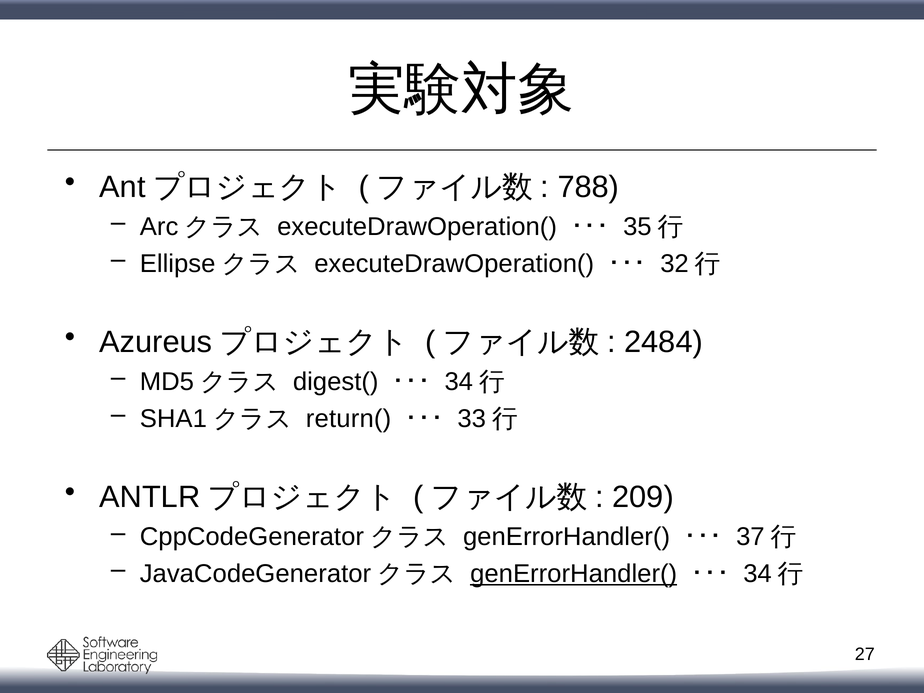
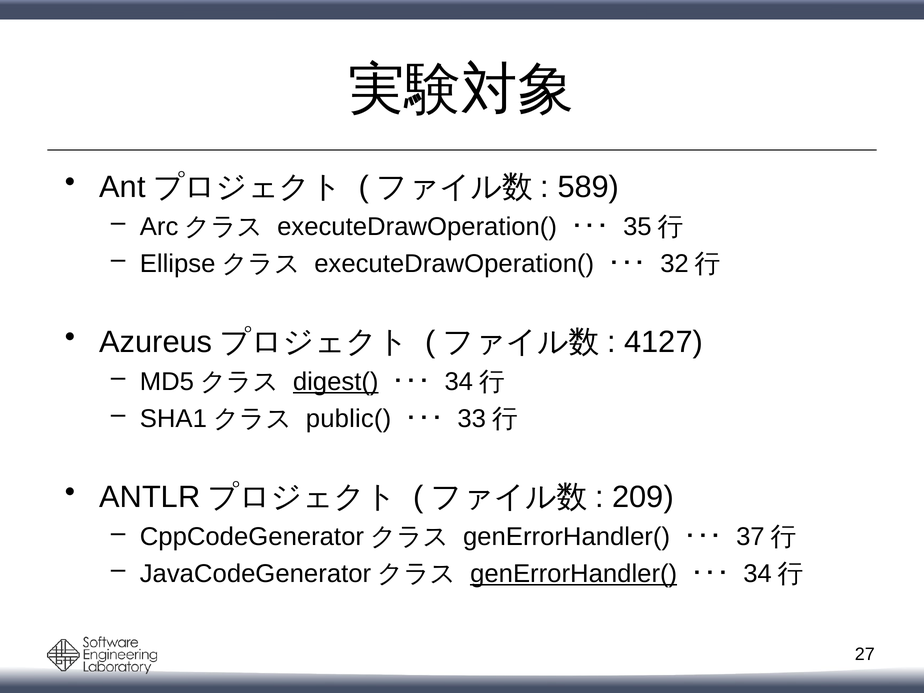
788: 788 -> 589
2484: 2484 -> 4127
digest( underline: none -> present
return(: return( -> public(
